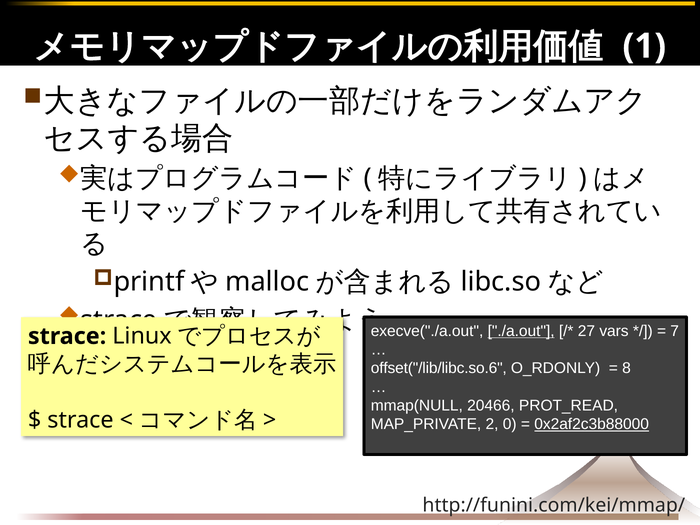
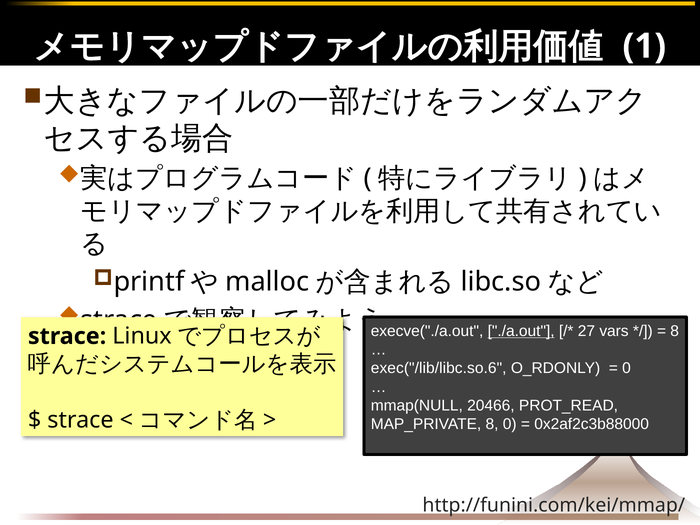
7 at (675, 331): 7 -> 8
offset("/lib/libc.so.6: offset("/lib/libc.so.6 -> exec("/lib/libc.so.6
8 at (626, 368): 8 -> 0
MAP_PRIVATE 2: 2 -> 8
0x2af2c3b88000 underline: present -> none
